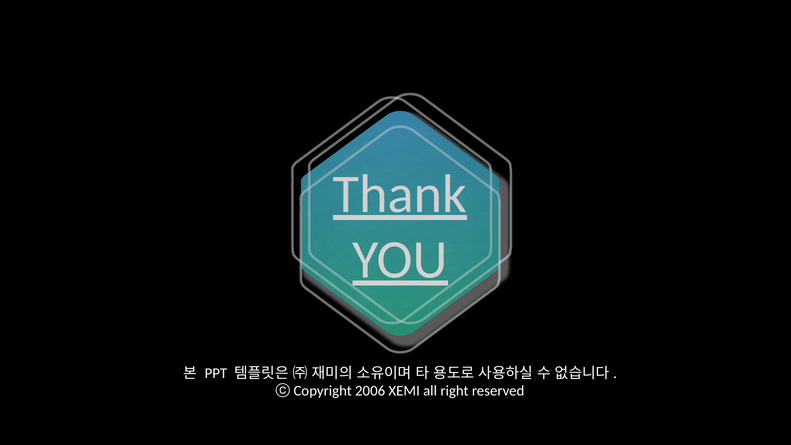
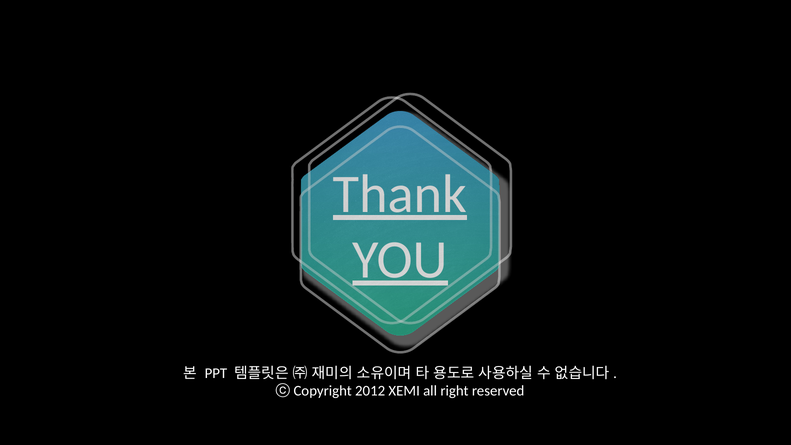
2006: 2006 -> 2012
